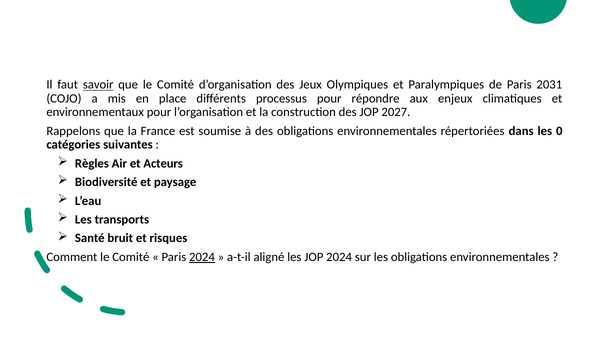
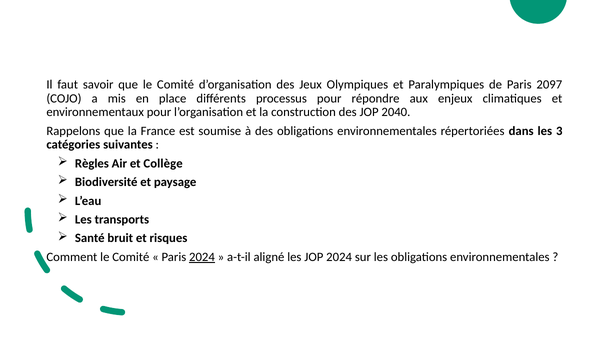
savoir underline: present -> none
2031: 2031 -> 2097
2027: 2027 -> 2040
0: 0 -> 3
Acteurs: Acteurs -> Collège
